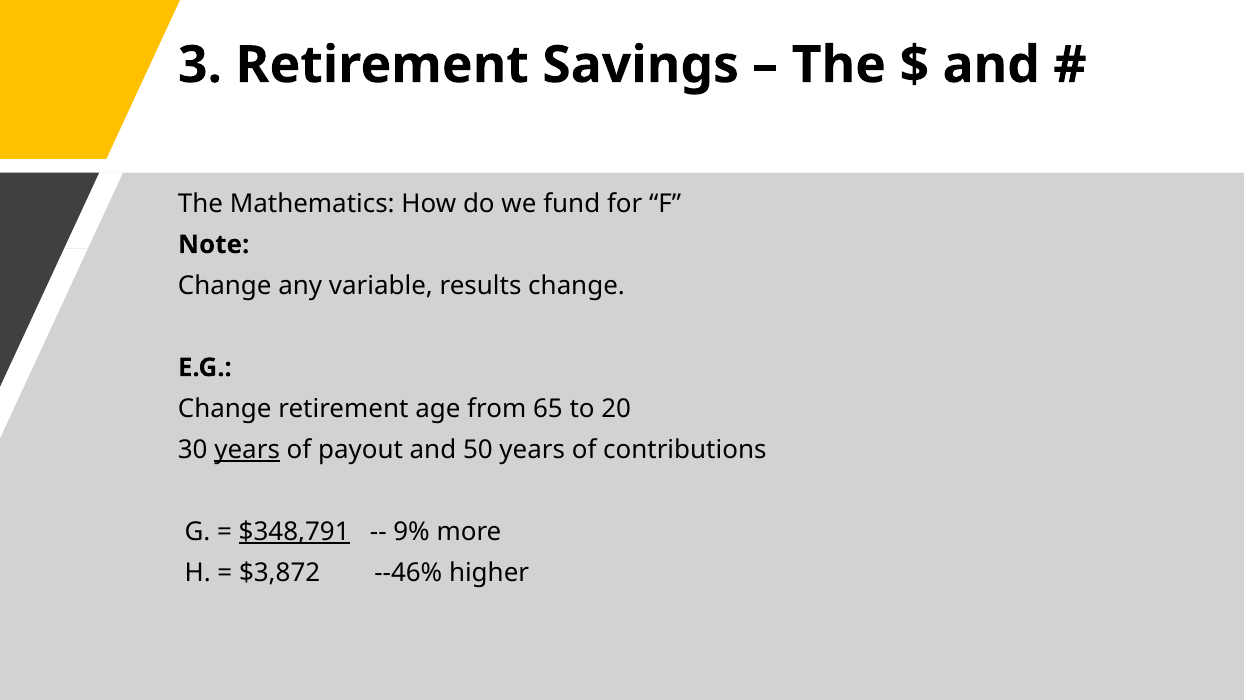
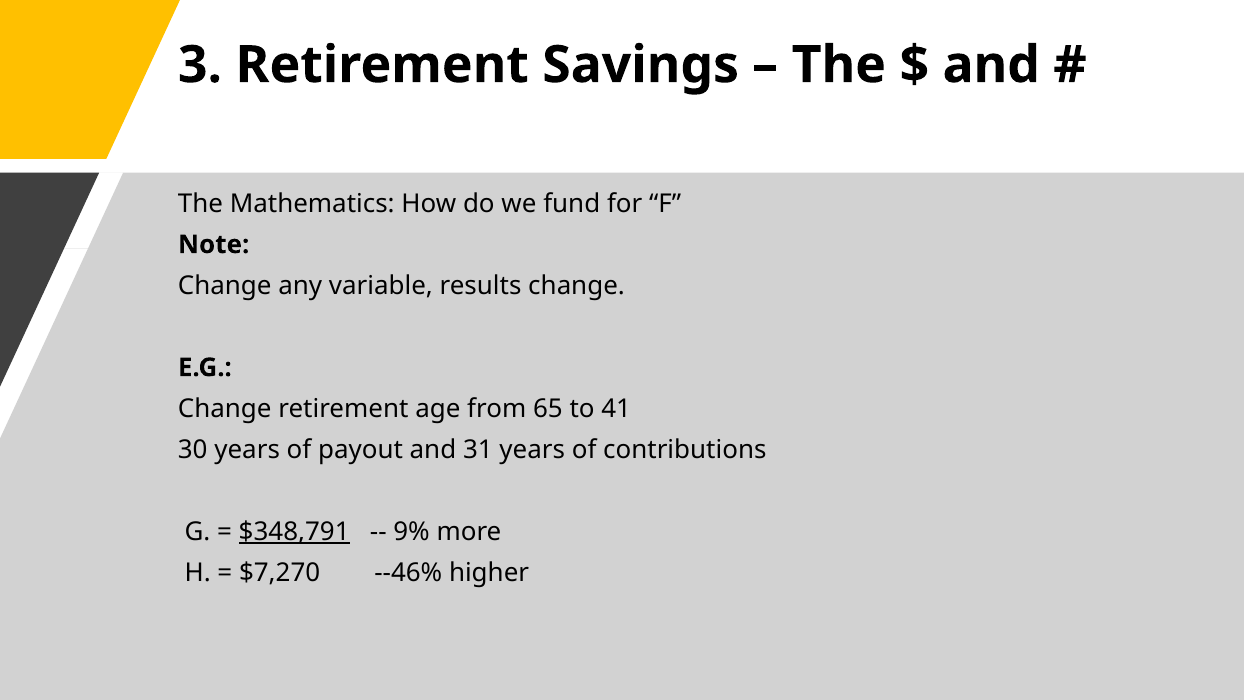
20: 20 -> 41
years at (247, 449) underline: present -> none
50: 50 -> 31
$3,872: $3,872 -> $7,270
